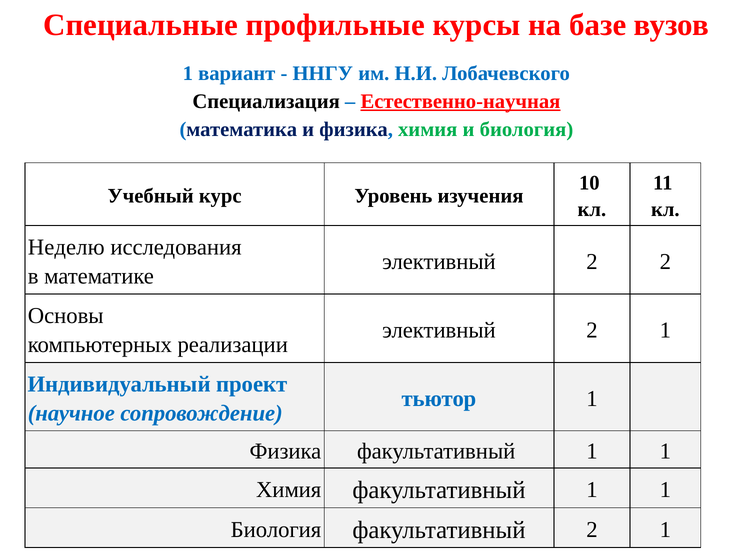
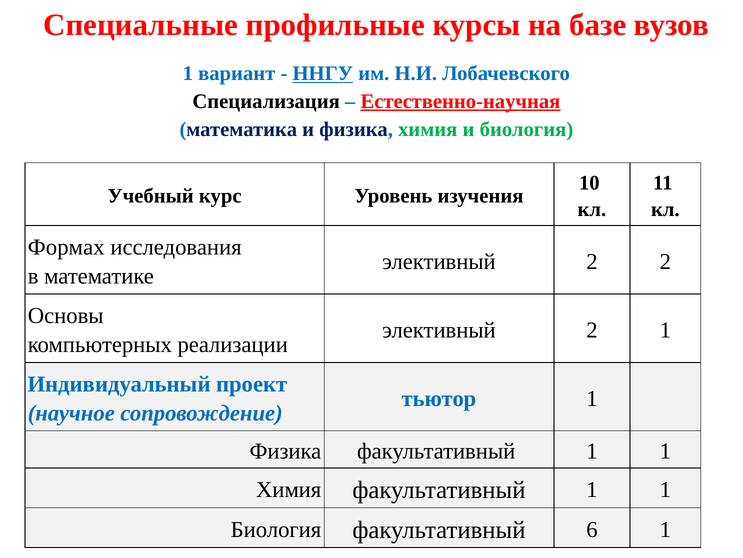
ННГУ underline: none -> present
Неделю: Неделю -> Формах
факультативный 2: 2 -> 6
